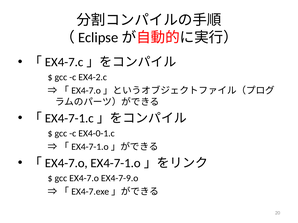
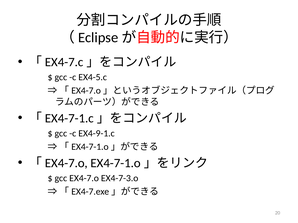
EX4-2.c: EX4-2.c -> EX4-5.c
EX4-0-1.c: EX4-0-1.c -> EX4-9-1.c
EX4-7-9.o: EX4-7-9.o -> EX4-7-3.o
